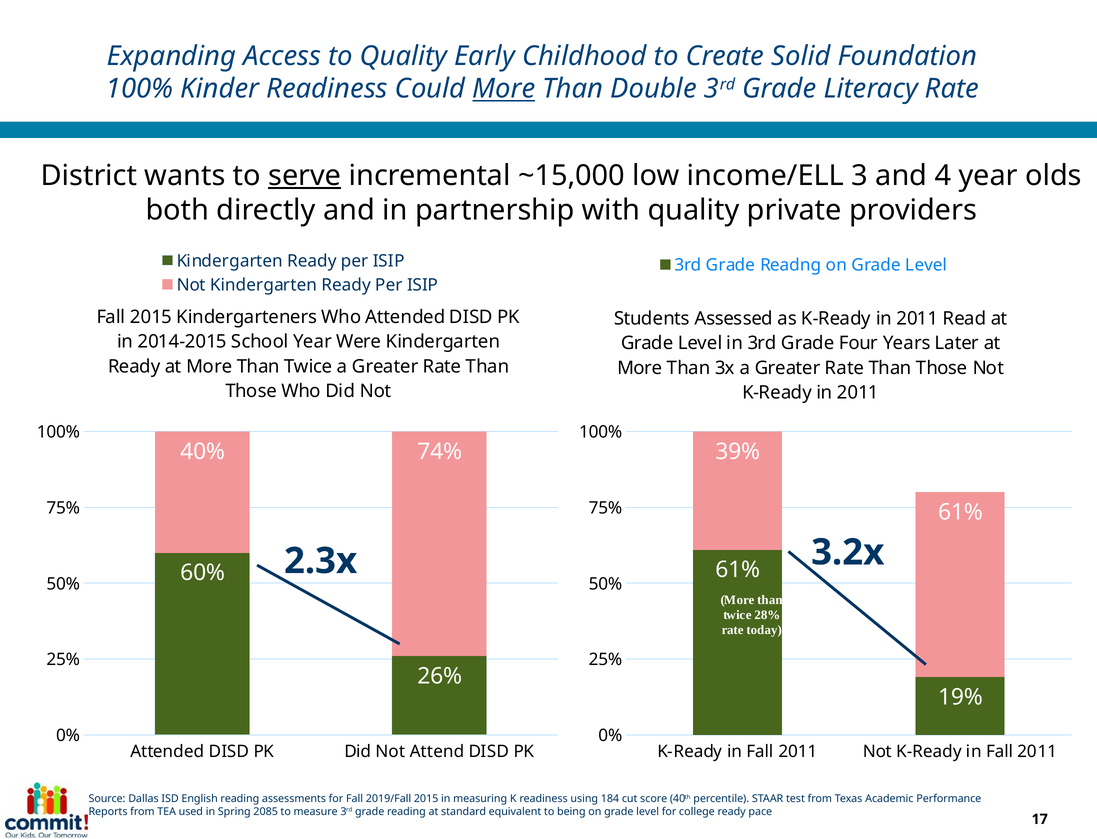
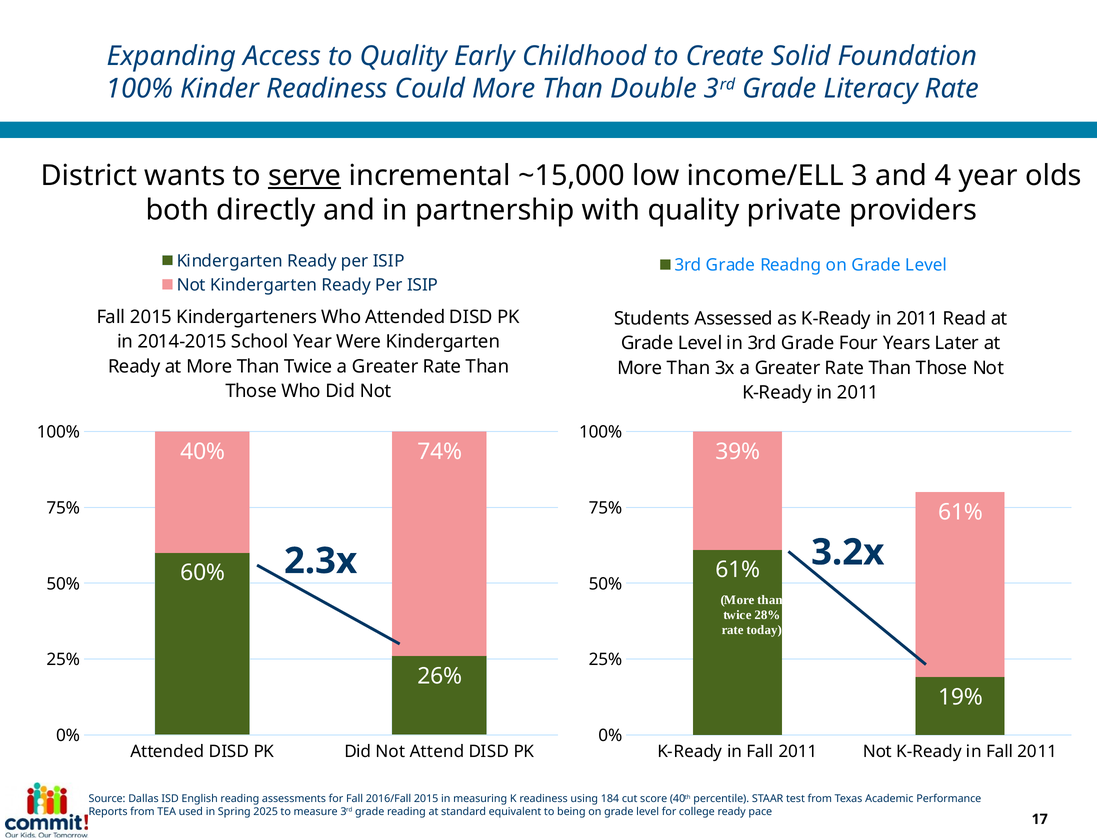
More at (504, 89) underline: present -> none
2019/Fall: 2019/Fall -> 2016/Fall
2085: 2085 -> 2025
